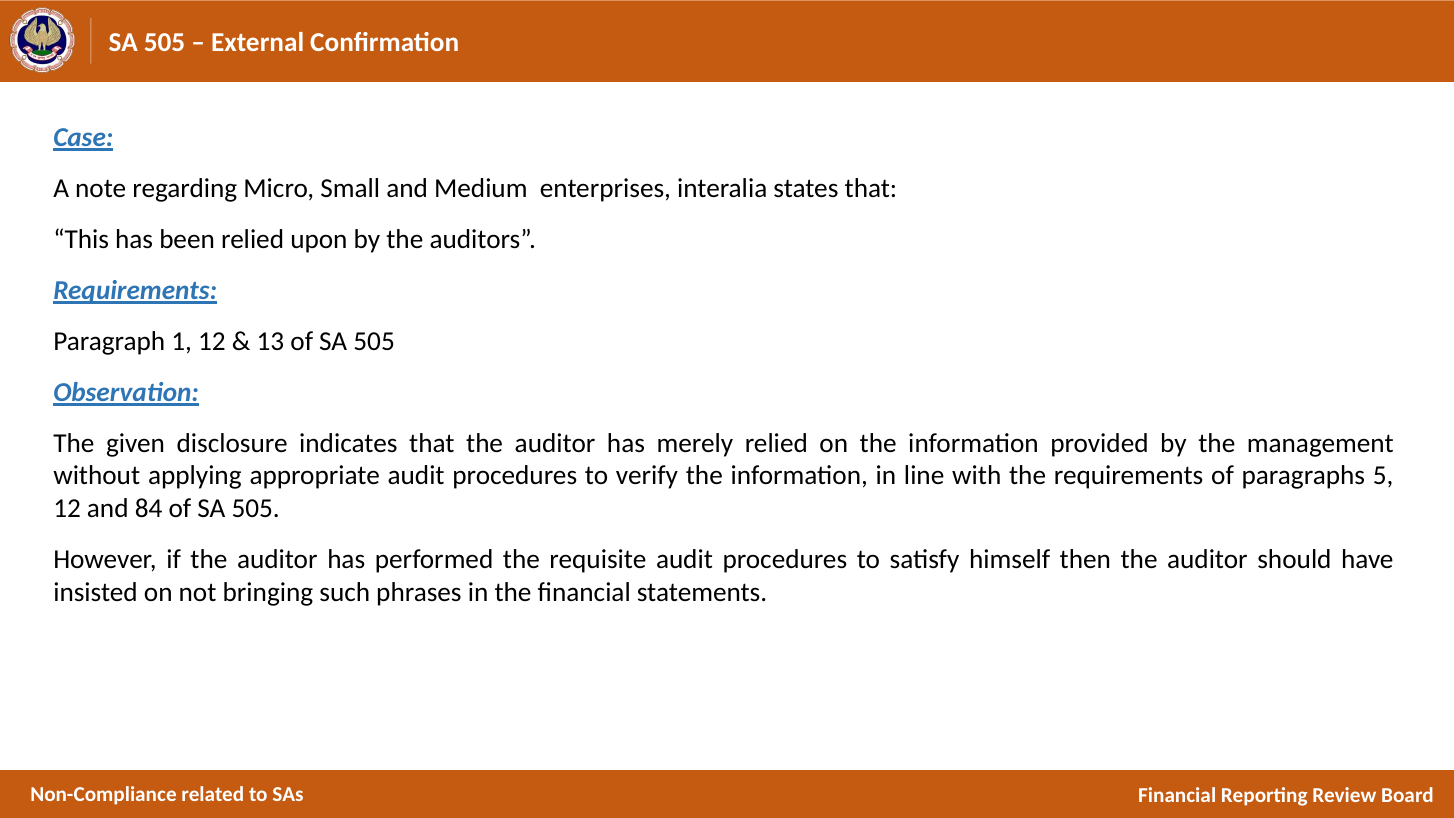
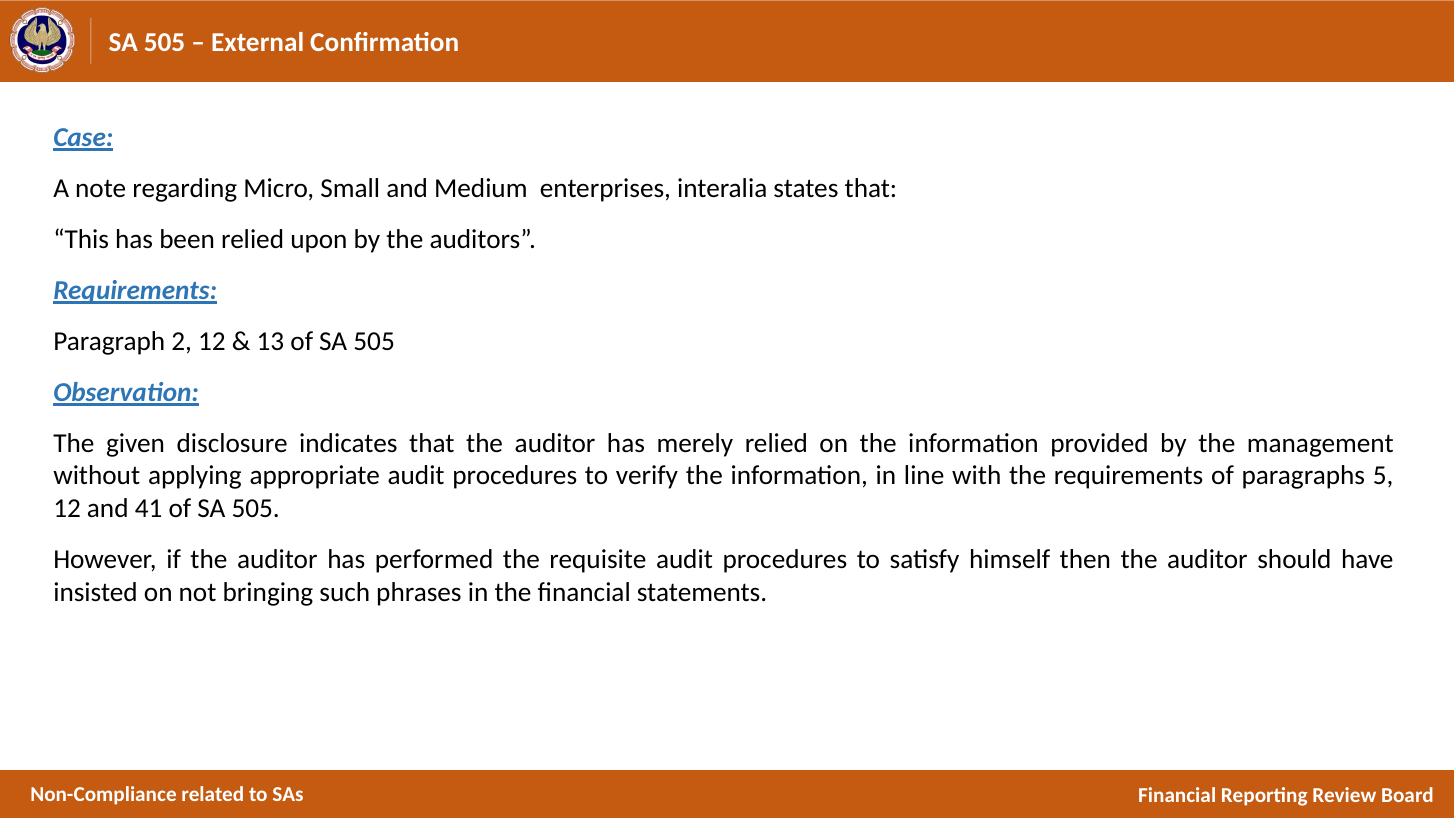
1: 1 -> 2
84: 84 -> 41
